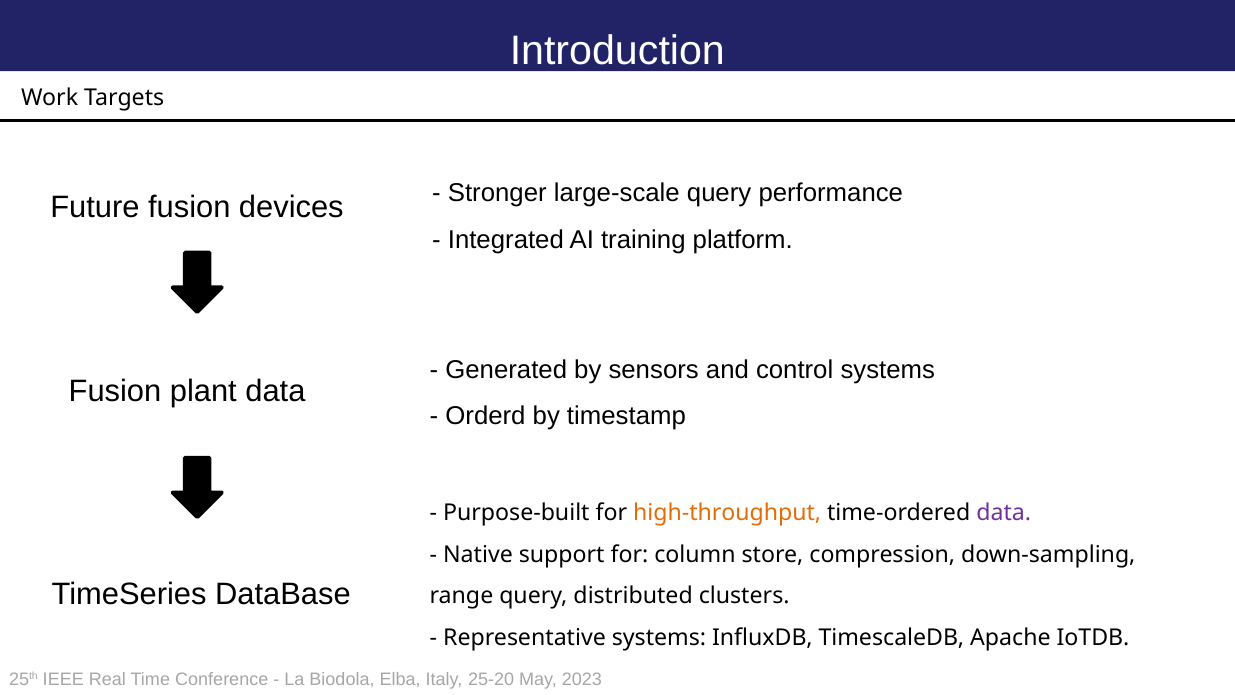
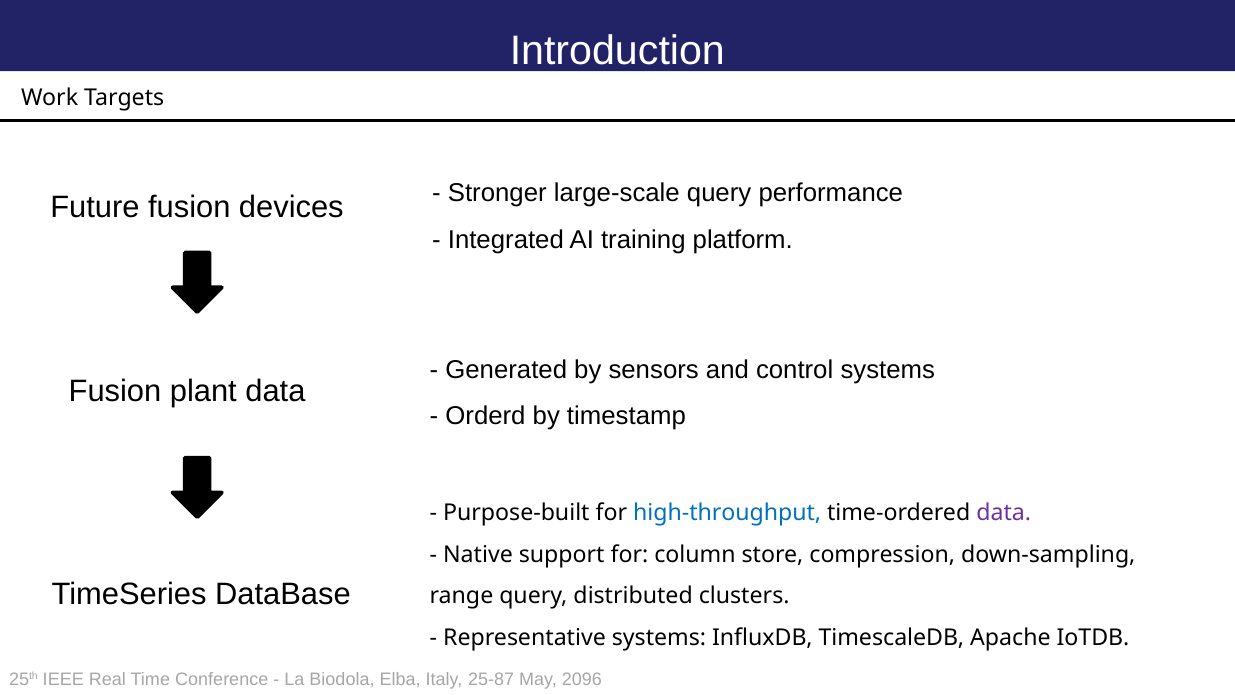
high-throughput colour: orange -> blue
25-20: 25-20 -> 25-87
2023: 2023 -> 2096
